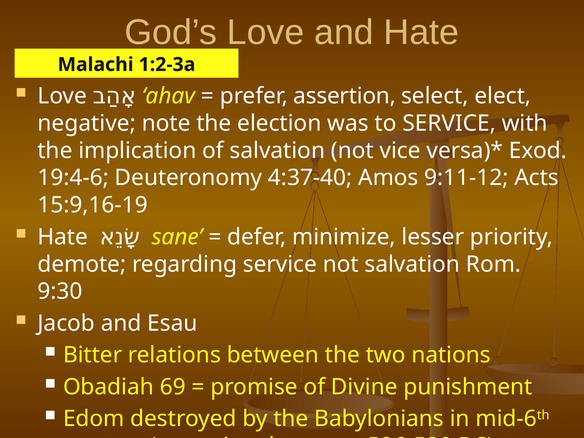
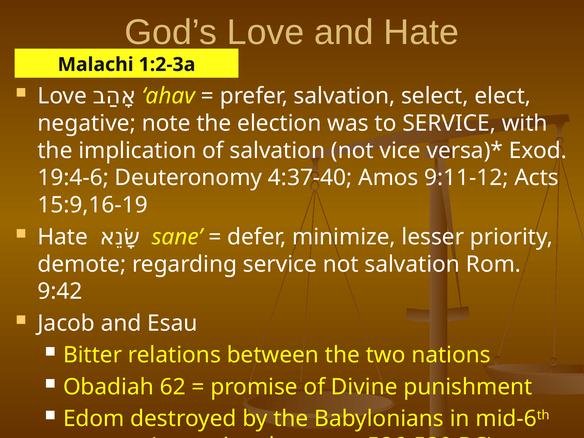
prefer assertion: assertion -> salvation
9:30: 9:30 -> 9:42
69: 69 -> 62
